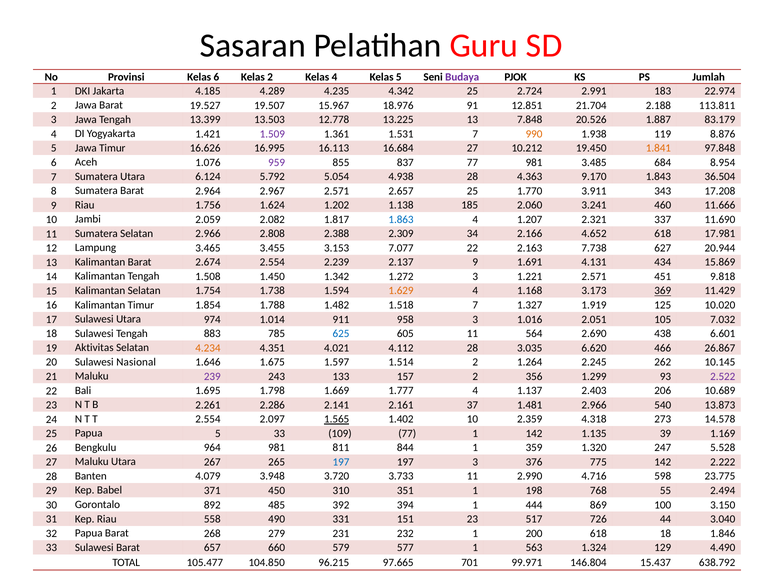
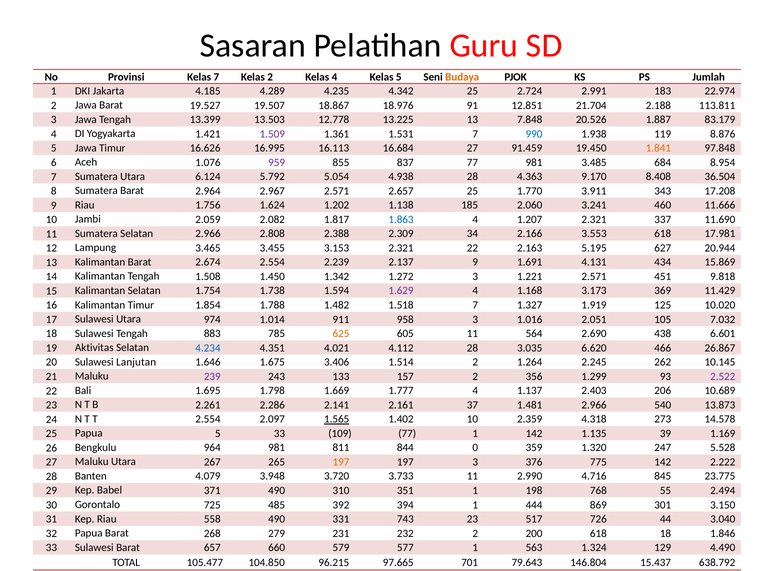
Kelas 6: 6 -> 7
Budaya colour: purple -> orange
15.967: 15.967 -> 18.867
990 colour: orange -> blue
10.212: 10.212 -> 91.459
1.843: 1.843 -> 8.408
4.652: 4.652 -> 3.553
3.153 7.077: 7.077 -> 2.321
7.738: 7.738 -> 5.195
1.629 colour: orange -> purple
369 underline: present -> none
625 colour: blue -> orange
4.234 colour: orange -> blue
Nasional: Nasional -> Lanjutan
1.597: 1.597 -> 3.406
844 1: 1 -> 0
197 at (341, 462) colour: blue -> orange
598: 598 -> 845
371 450: 450 -> 490
892: 892 -> 725
100: 100 -> 301
151: 151 -> 743
232 1: 1 -> 2
99.971: 99.971 -> 79.643
